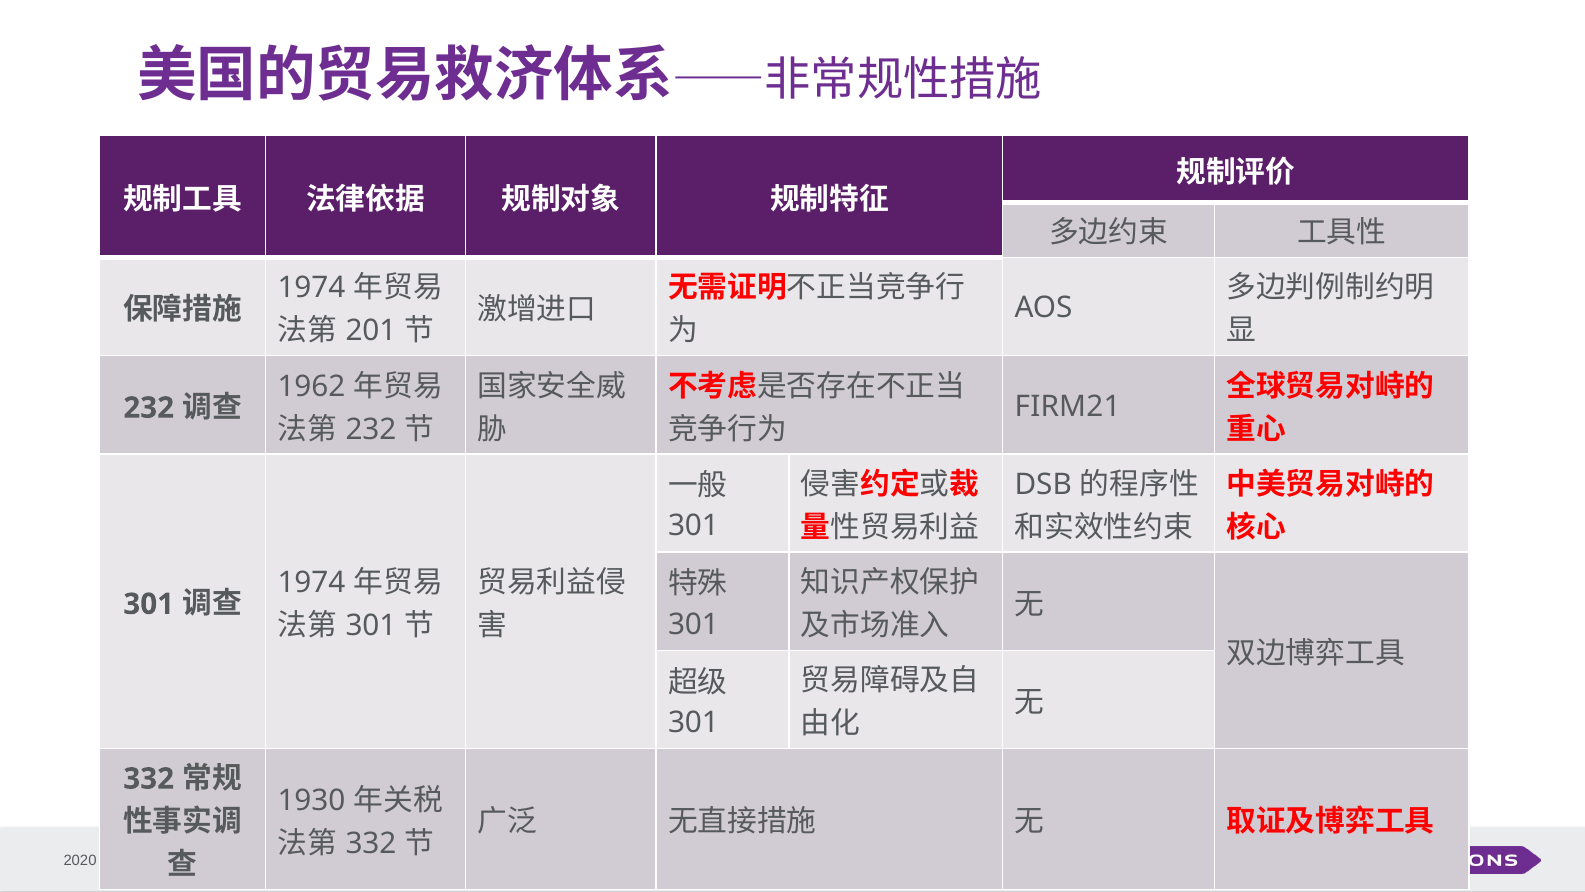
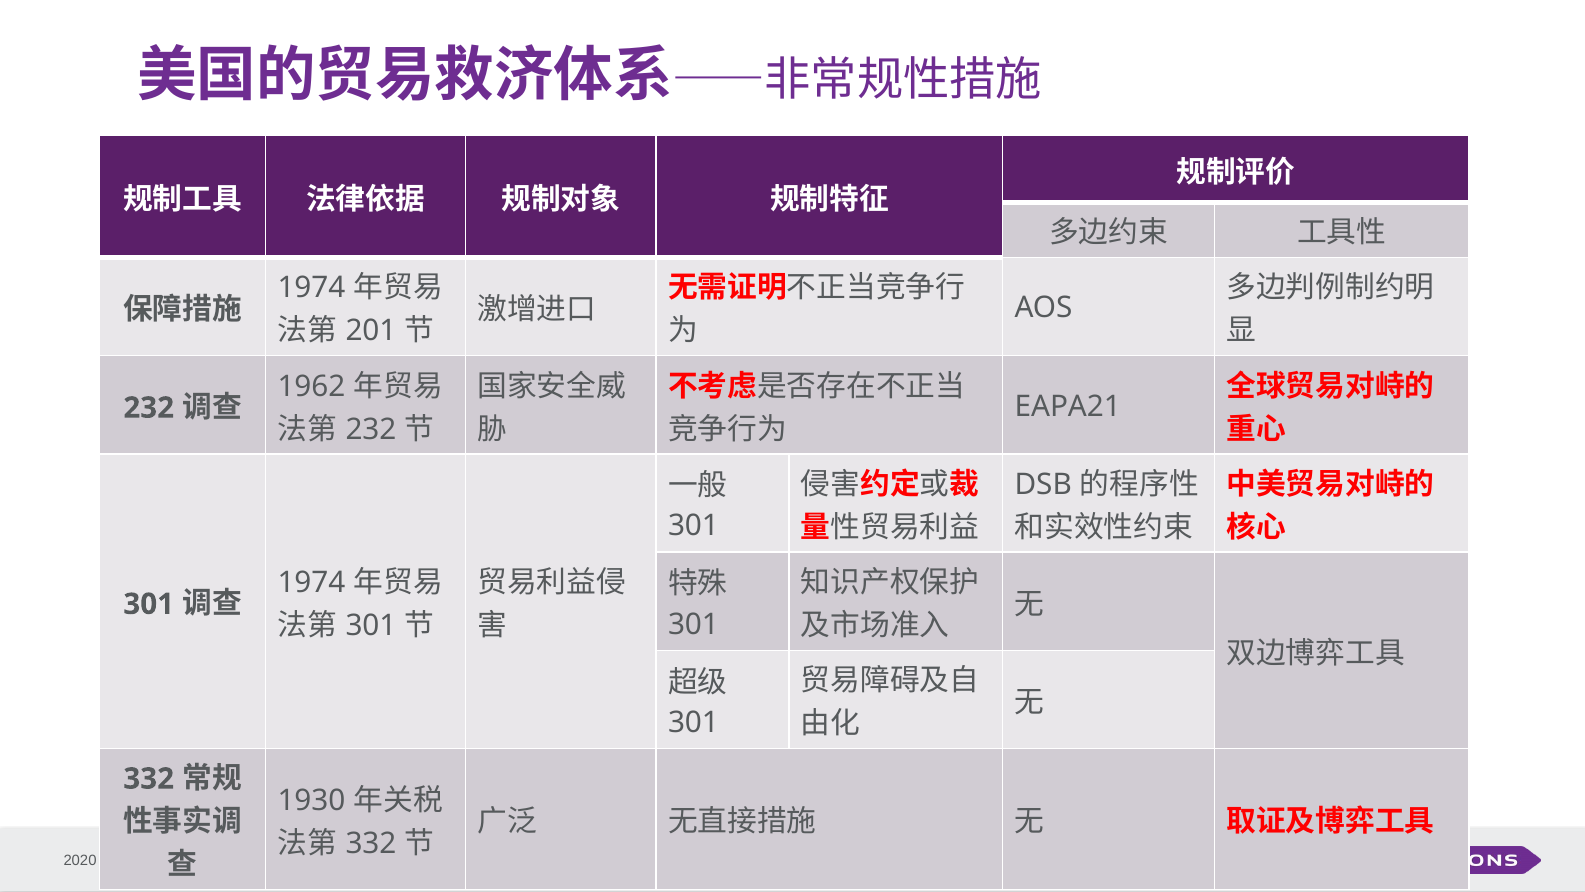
FIRM21: FIRM21 -> EAPA21
